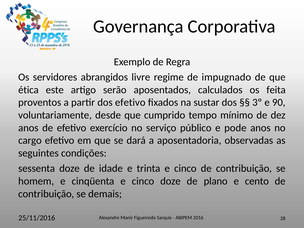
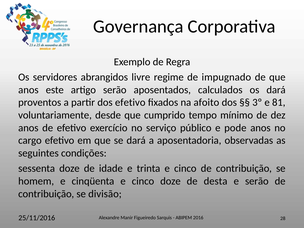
ética at (28, 90): ética -> anos
os feita: feita -> dará
sustar: sustar -> afoito
90: 90 -> 81
plano: plano -> desta
e cento: cento -> serão
demais: demais -> divisão
